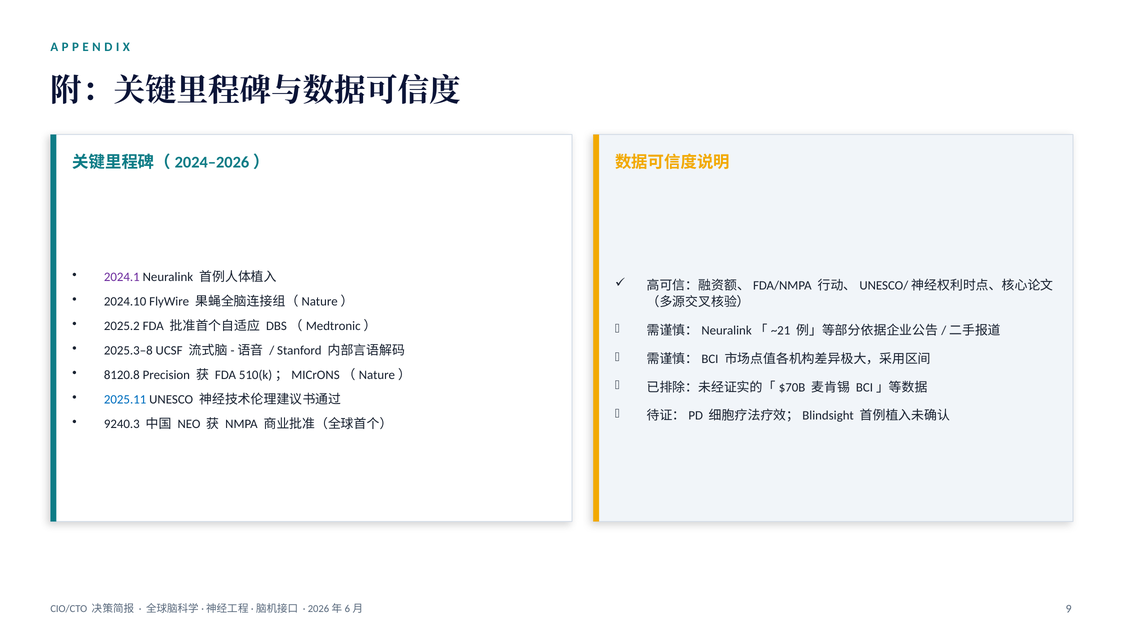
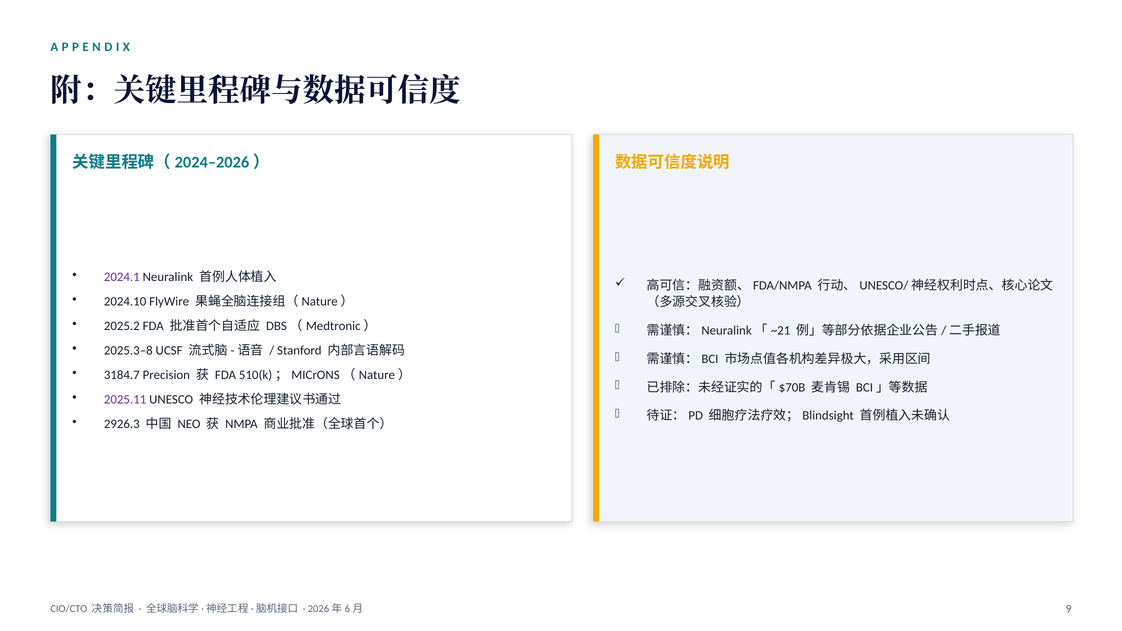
8120.8: 8120.8 -> 3184.7
2025.11 colour: blue -> purple
9240.3: 9240.3 -> 2926.3
